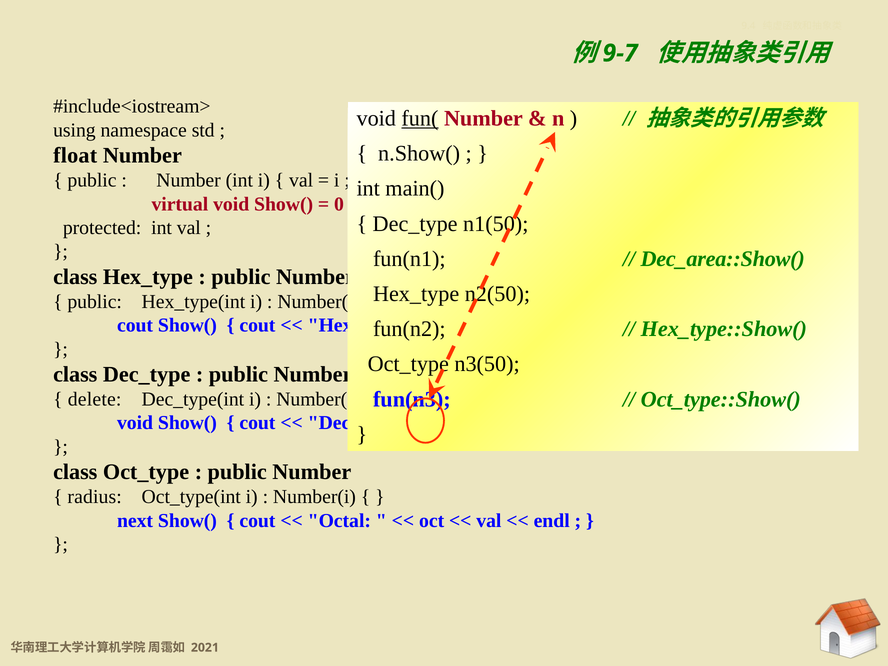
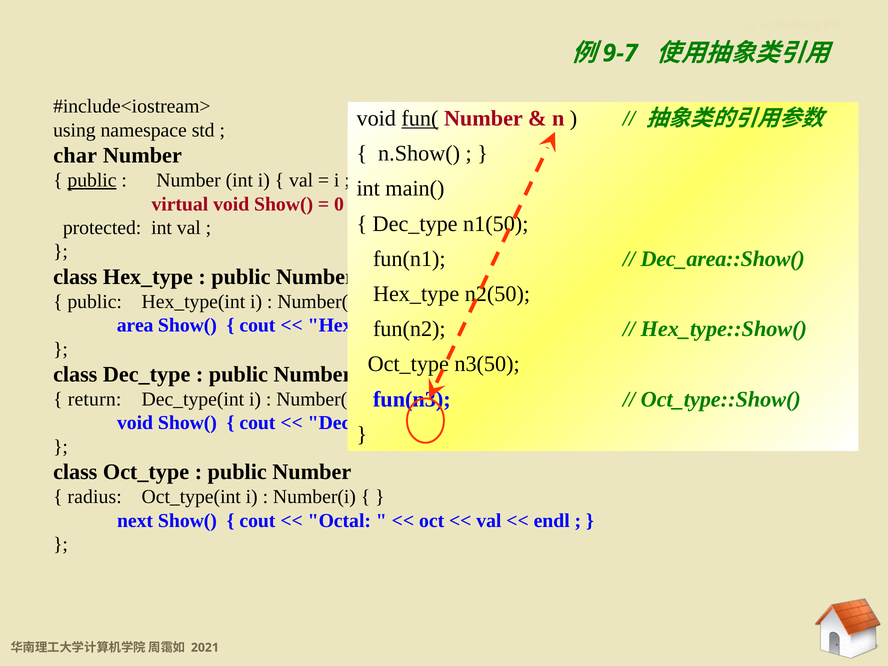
float: float -> char
public at (92, 180) underline: none -> present
cout at (135, 325): cout -> area
delete: delete -> return
